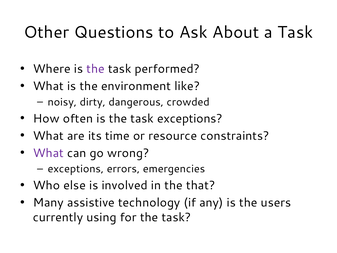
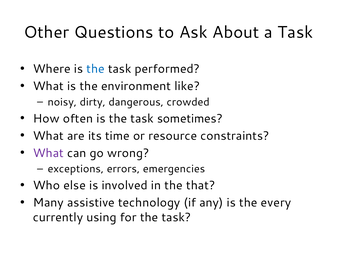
the at (96, 69) colour: purple -> blue
task exceptions: exceptions -> sometimes
users: users -> every
